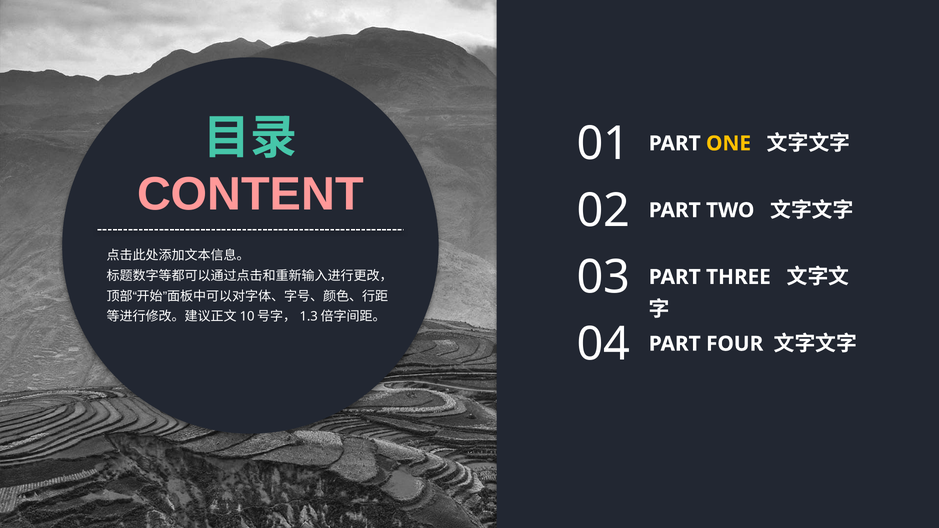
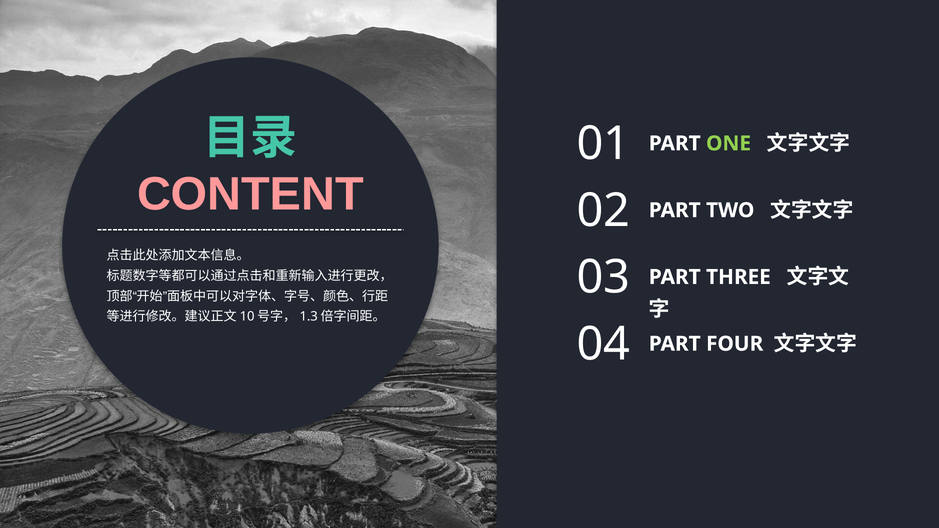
ONE colour: yellow -> light green
